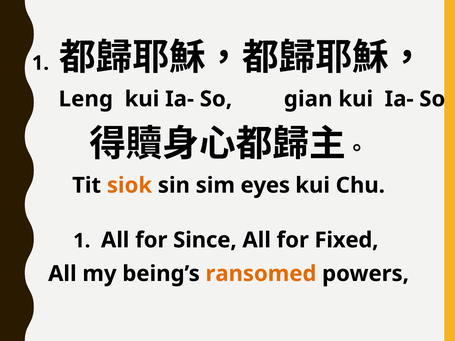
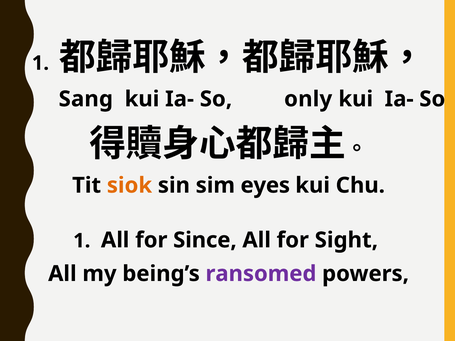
Leng: Leng -> Sang
gian: gian -> only
Fixed: Fixed -> Sight
ransomed colour: orange -> purple
